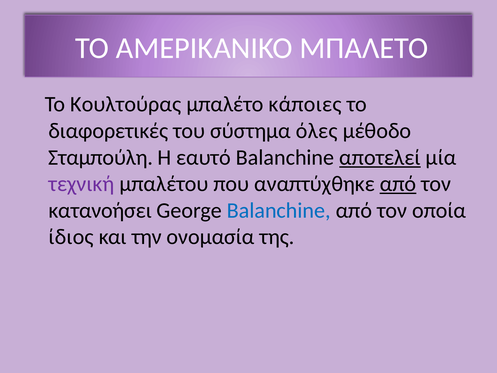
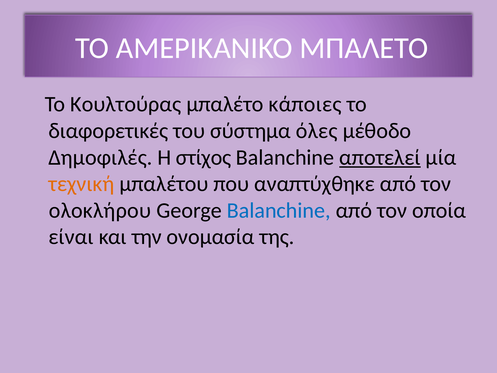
Σταμπούλη: Σταμπούλη -> Δημοφιλές
εαυτό: εαυτό -> στίχος
τεχνική colour: purple -> orange
από at (398, 184) underline: present -> none
κατανοήσει: κατανοήσει -> ολοκλήρου
ίδιος: ίδιος -> είναι
